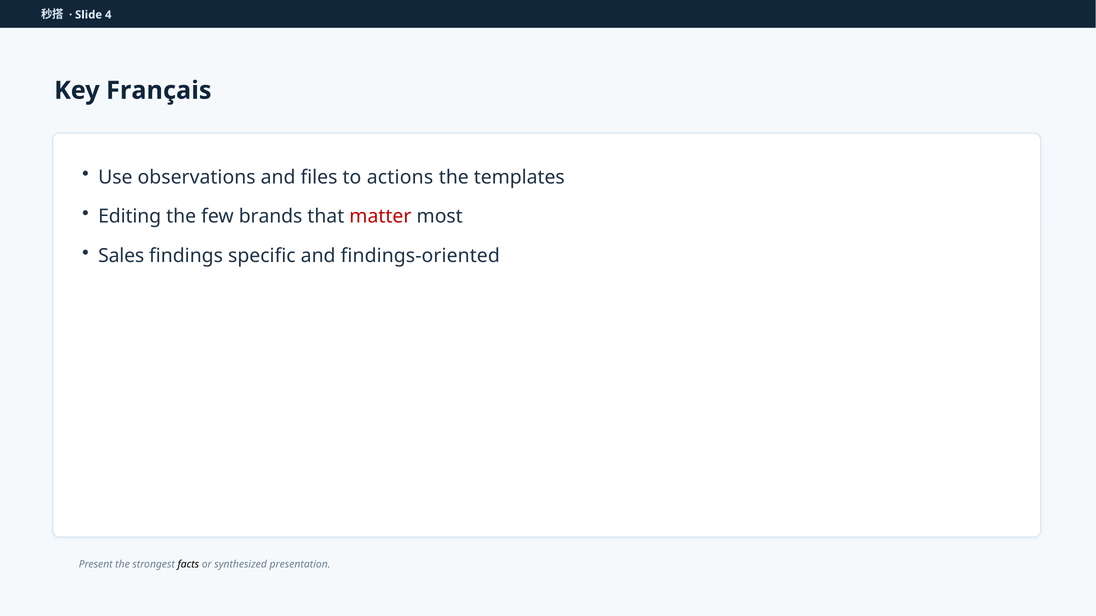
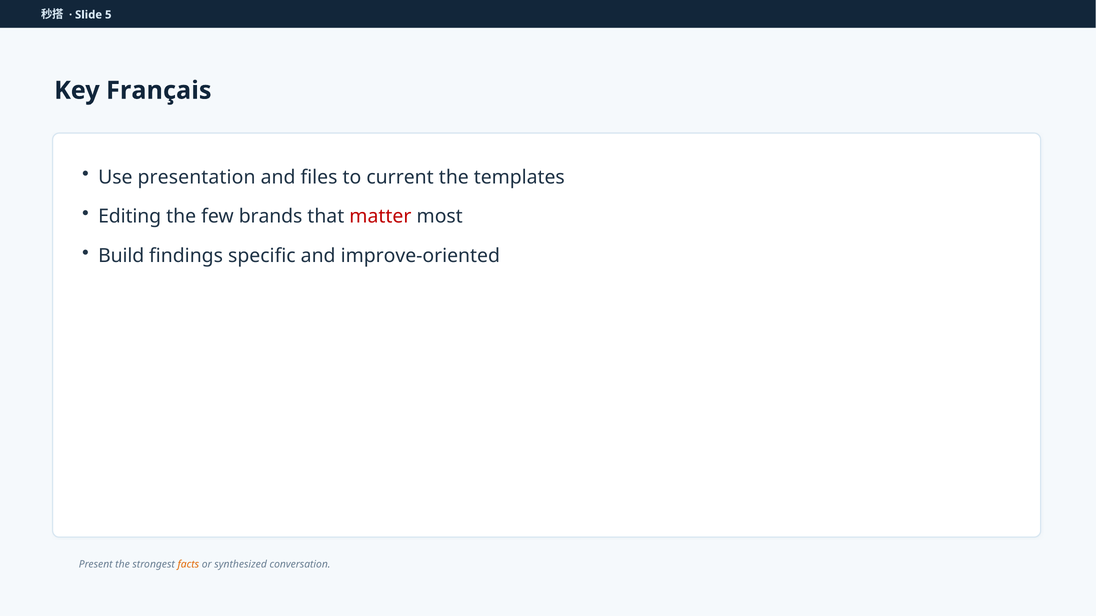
4: 4 -> 5
observations: observations -> presentation
actions: actions -> current
Sales: Sales -> Build
findings-oriented: findings-oriented -> improve-oriented
facts colour: black -> orange
presentation: presentation -> conversation
